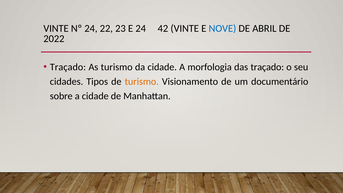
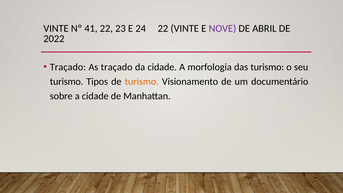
Nº 24: 24 -> 41
24 42: 42 -> 22
NOVE colour: blue -> purple
As turismo: turismo -> traçado
das traçado: traçado -> turismo
cidades at (66, 82): cidades -> turismo
